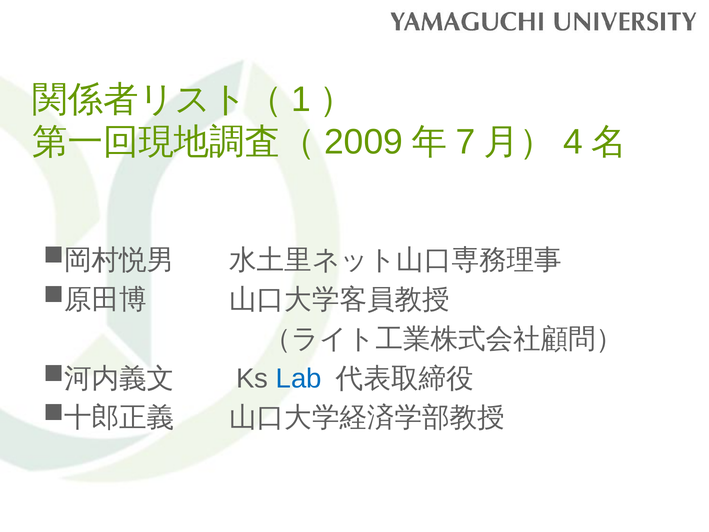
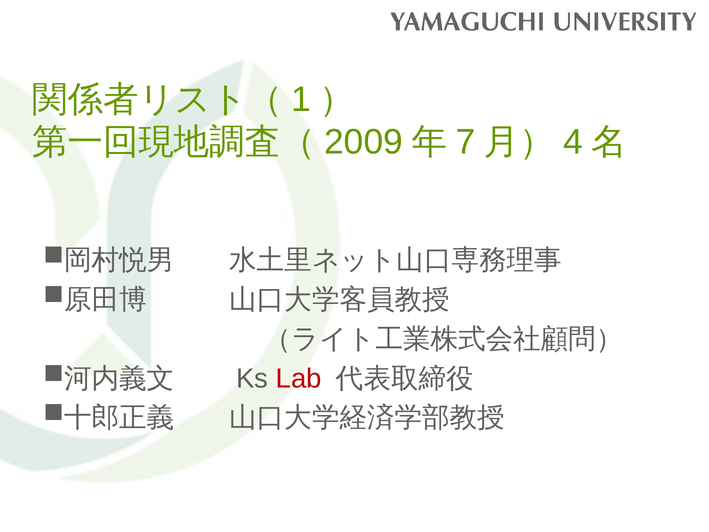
Lab colour: blue -> red
